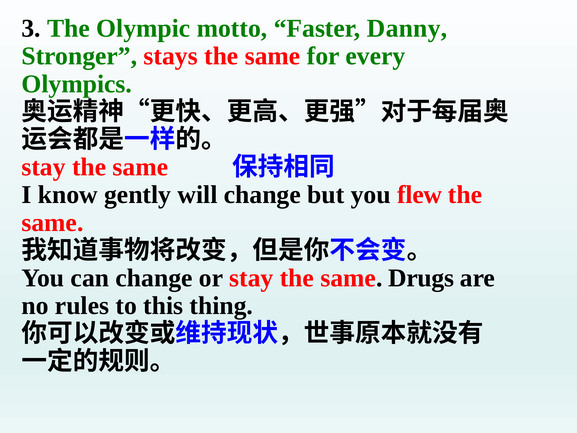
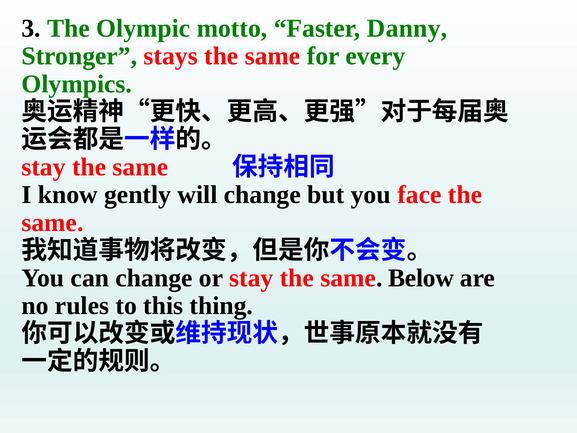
flew: flew -> face
Drugs: Drugs -> Below
